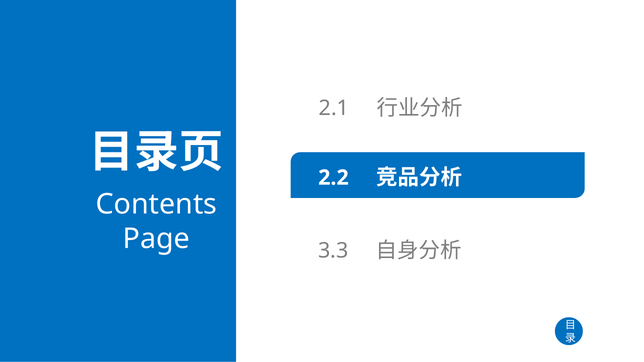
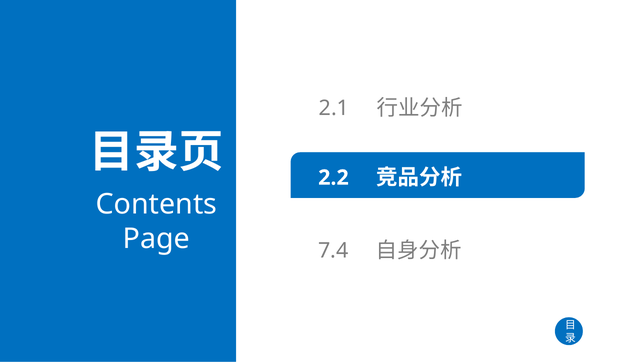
3.3: 3.3 -> 7.4
